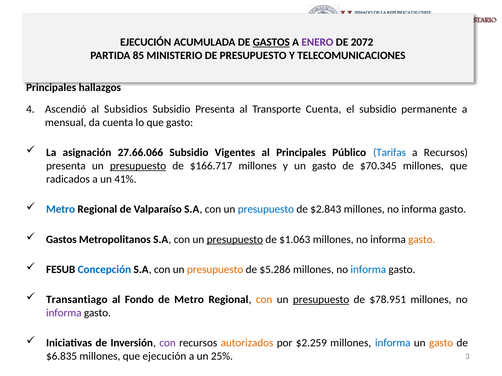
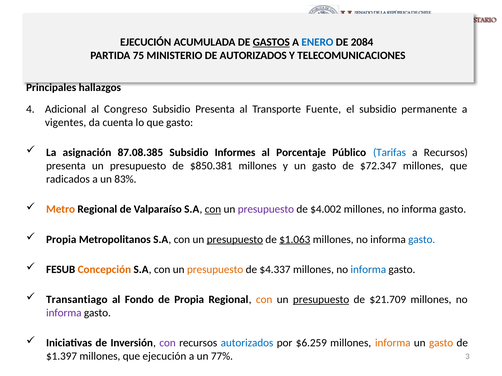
ENERO colour: purple -> blue
2072: 2072 -> 2084
85: 85 -> 75
DE PRESUPUESTO: PRESUPUESTO -> AUTORIZADOS
Ascendió: Ascendió -> Adicional
Subsidios: Subsidios -> Congreso
Transporte Cuenta: Cuenta -> Fuente
mensual: mensual -> vigentes
27.66.066: 27.66.066 -> 87.08.385
Vigentes: Vigentes -> Informes
al Principales: Principales -> Porcentaje
presupuesto at (138, 166) underline: present -> none
$166.717: $166.717 -> $850.381
$70.345: $70.345 -> $72.347
41%: 41% -> 83%
Metro at (61, 210) colour: blue -> orange
con at (213, 210) underline: none -> present
presupuesto at (266, 210) colour: blue -> purple
$2.843: $2.843 -> $4.002
Gastos at (61, 240): Gastos -> Propia
$1.063 underline: none -> present
gasto at (422, 240) colour: orange -> blue
Concepción colour: blue -> orange
$5.286: $5.286 -> $4.337
de Metro: Metro -> Propia
$78.951: $78.951 -> $21.709
autorizados at (247, 343) colour: orange -> blue
$2.259: $2.259 -> $6.259
informa at (393, 343) colour: blue -> orange
$6.835: $6.835 -> $1.397
25%: 25% -> 77%
